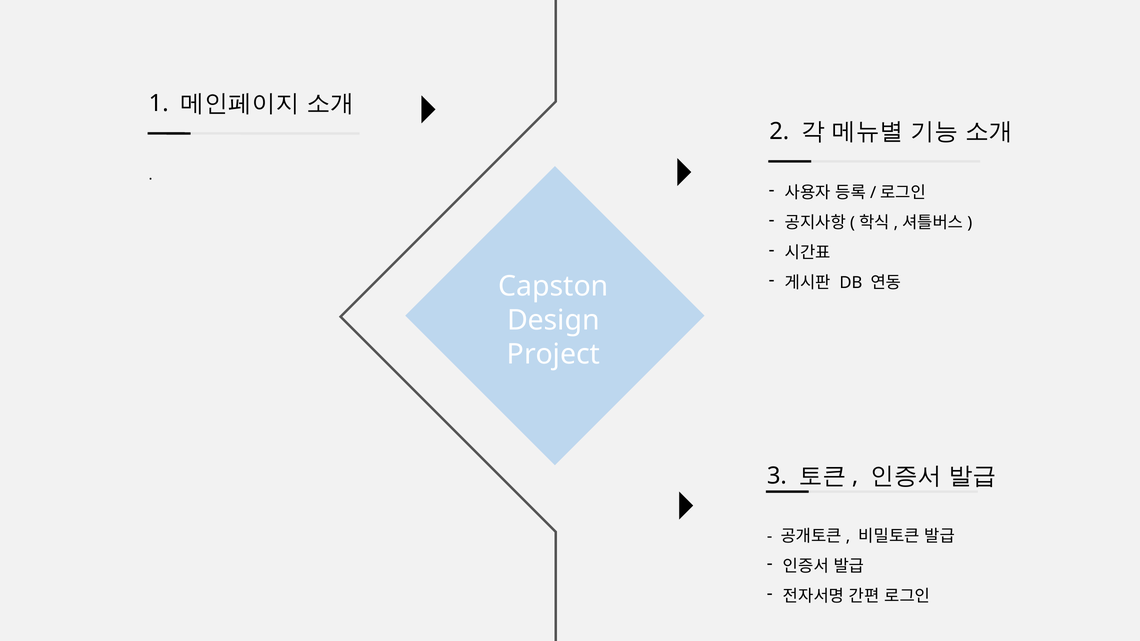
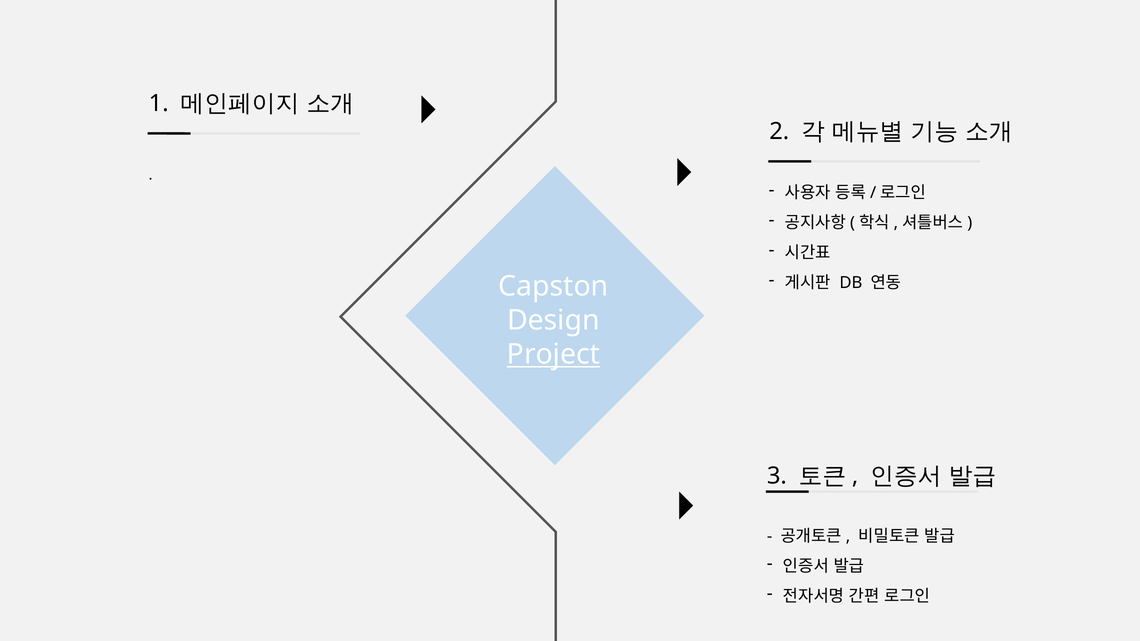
Project underline: none -> present
